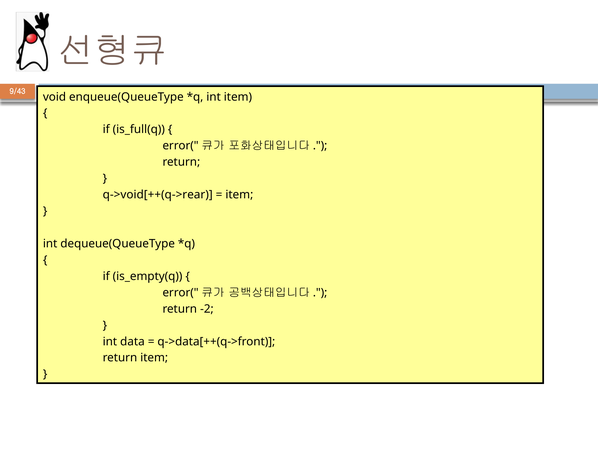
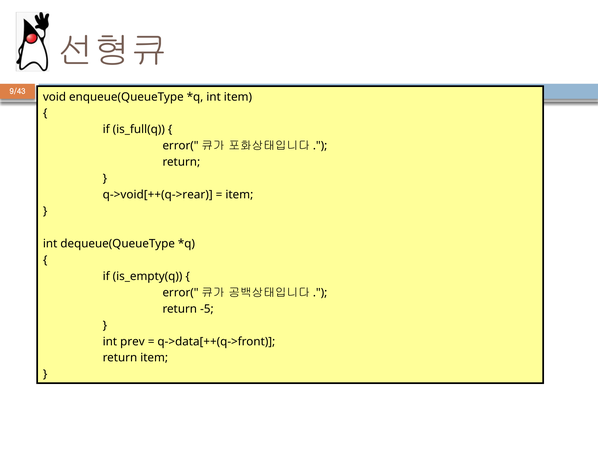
-2: -2 -> -5
data: data -> prev
